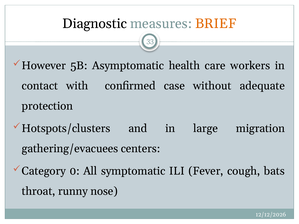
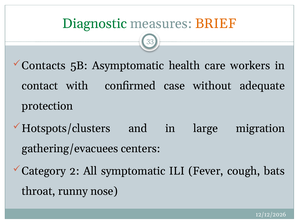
Diagnostic colour: black -> green
However: However -> Contacts
0: 0 -> 2
